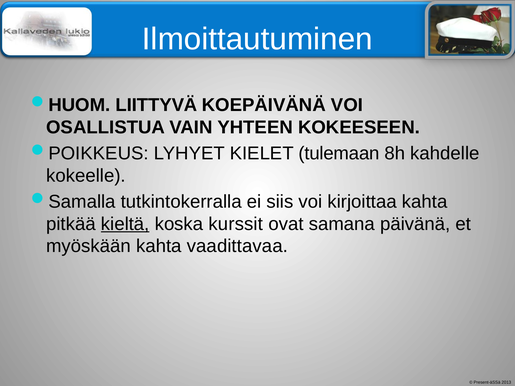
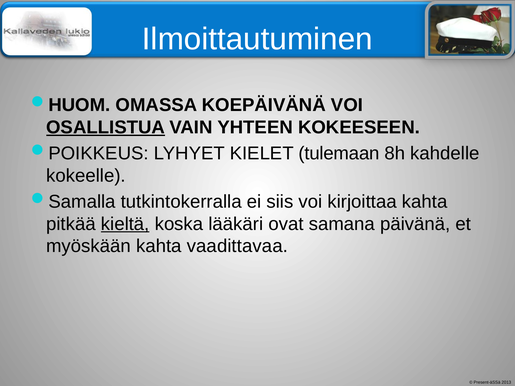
LIITTYVÄ: LIITTYVÄ -> OMASSA
OSALLISTUA underline: none -> present
kurssit: kurssit -> lääkäri
